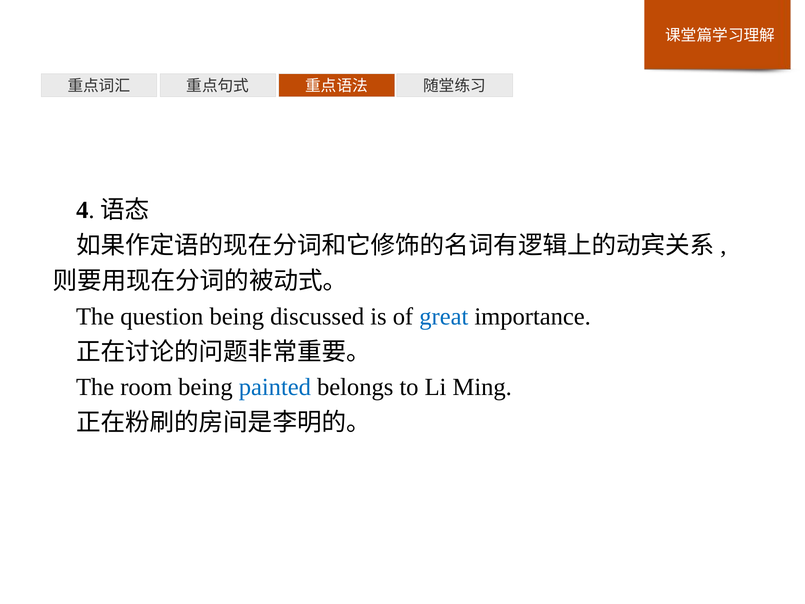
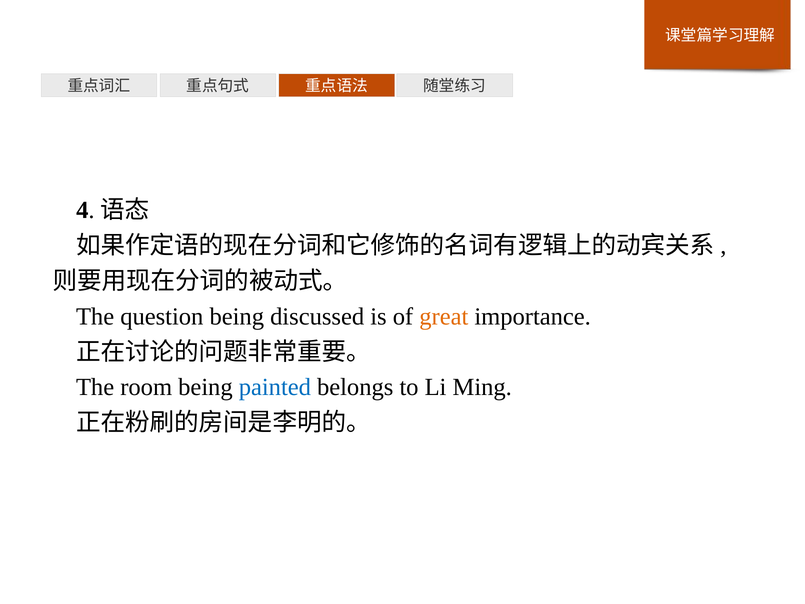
great colour: blue -> orange
